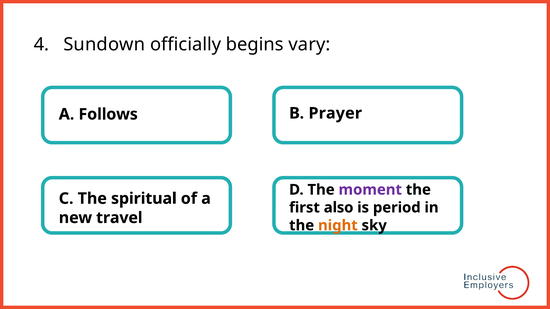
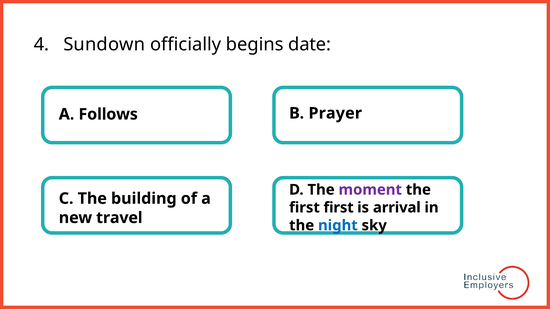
vary: vary -> date
spiritual: spiritual -> building
first also: also -> first
period: period -> arrival
night colour: orange -> blue
